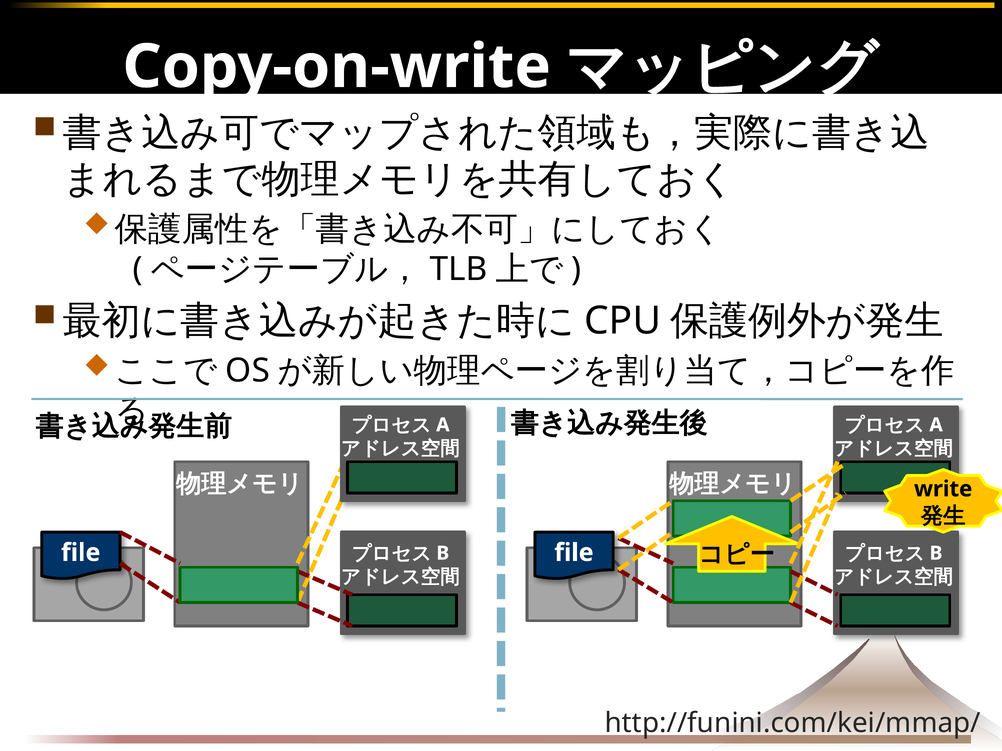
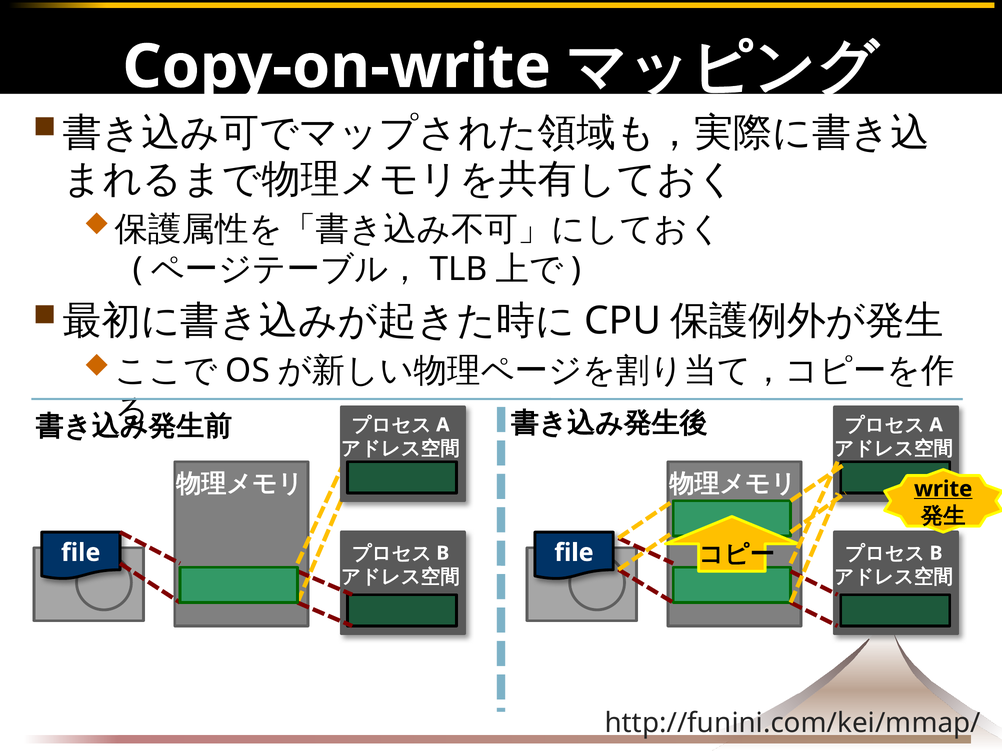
write underline: none -> present
